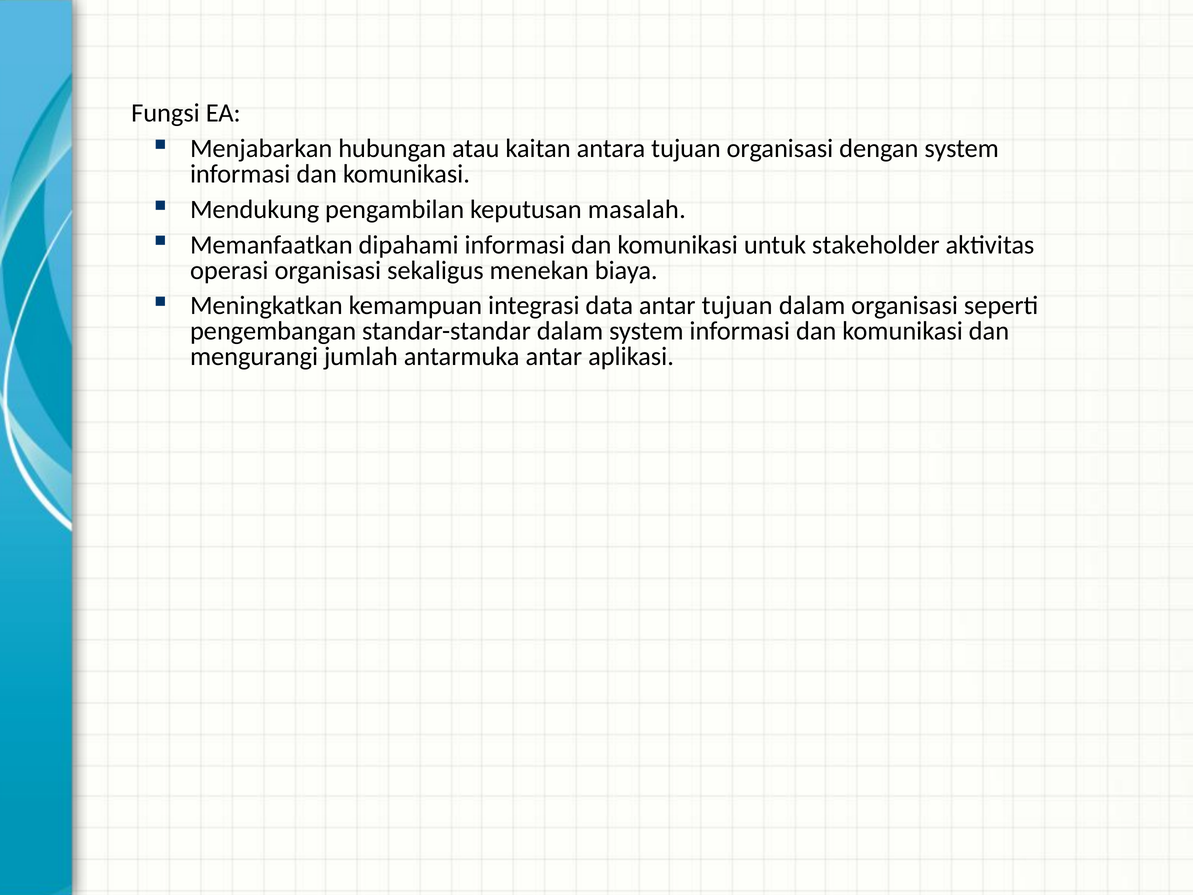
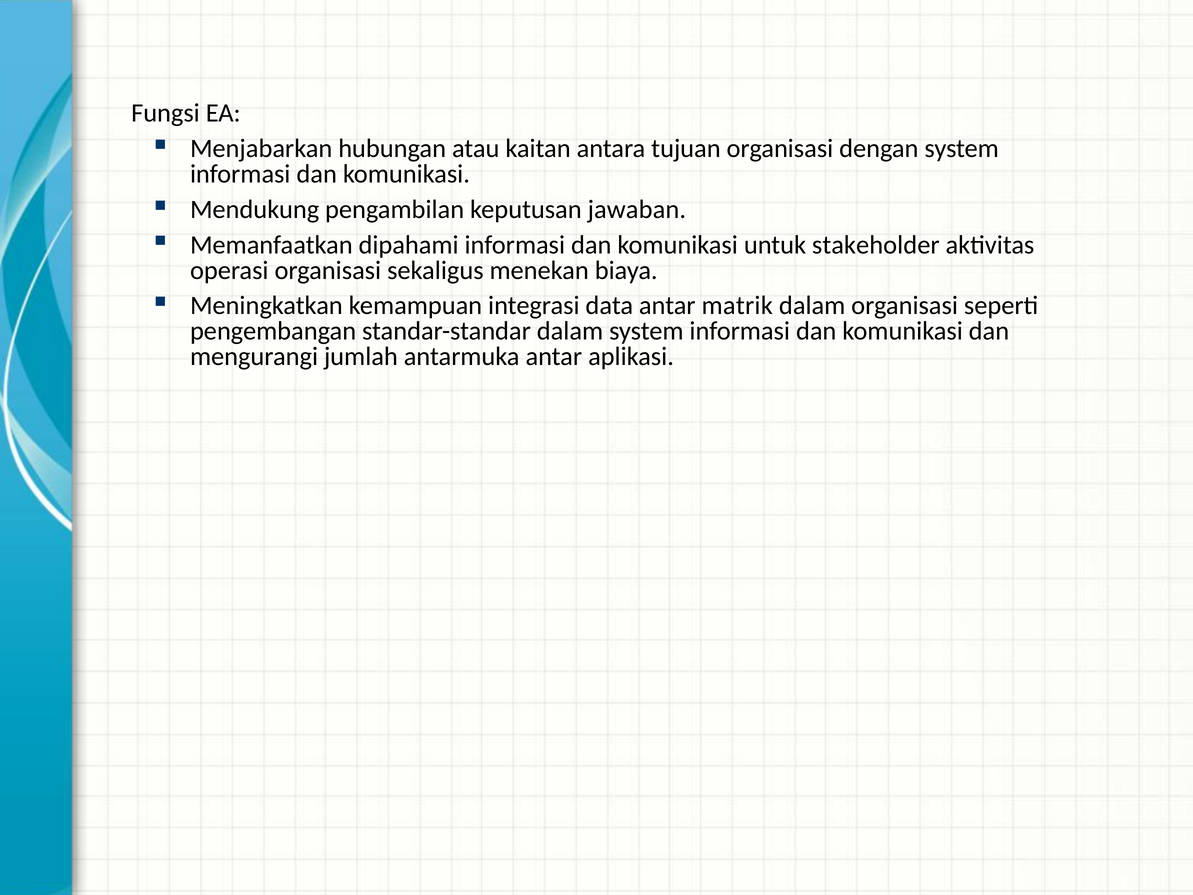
masalah: masalah -> jawaban
antar tujuan: tujuan -> matrik
